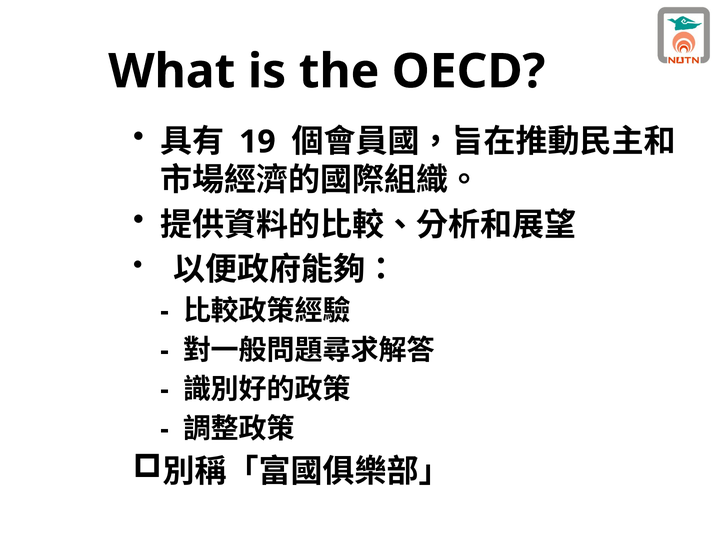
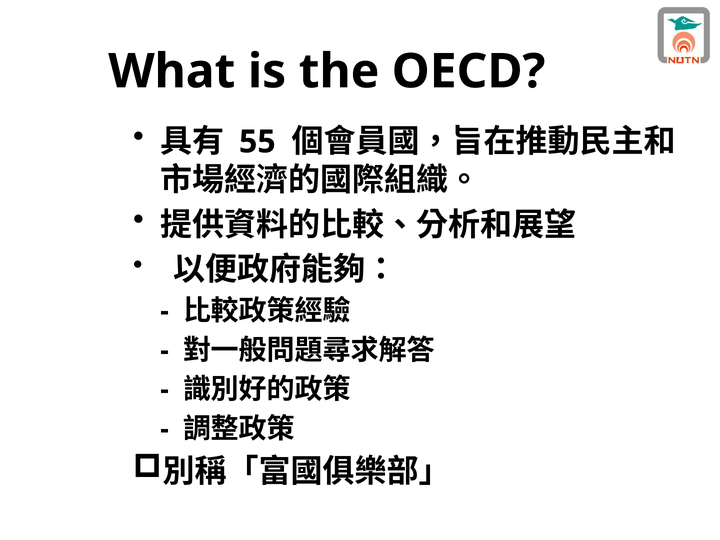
19: 19 -> 55
